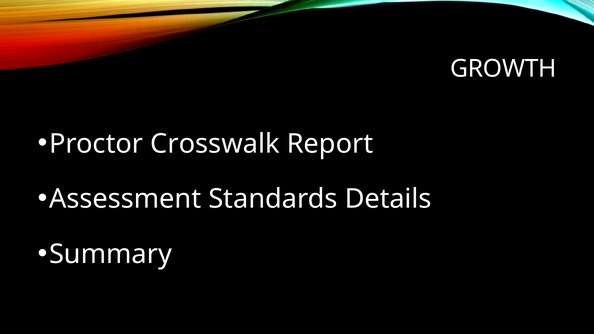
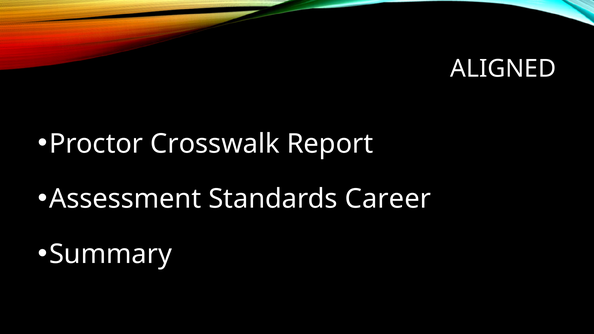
GROWTH: GROWTH -> ALIGNED
Details: Details -> Career
